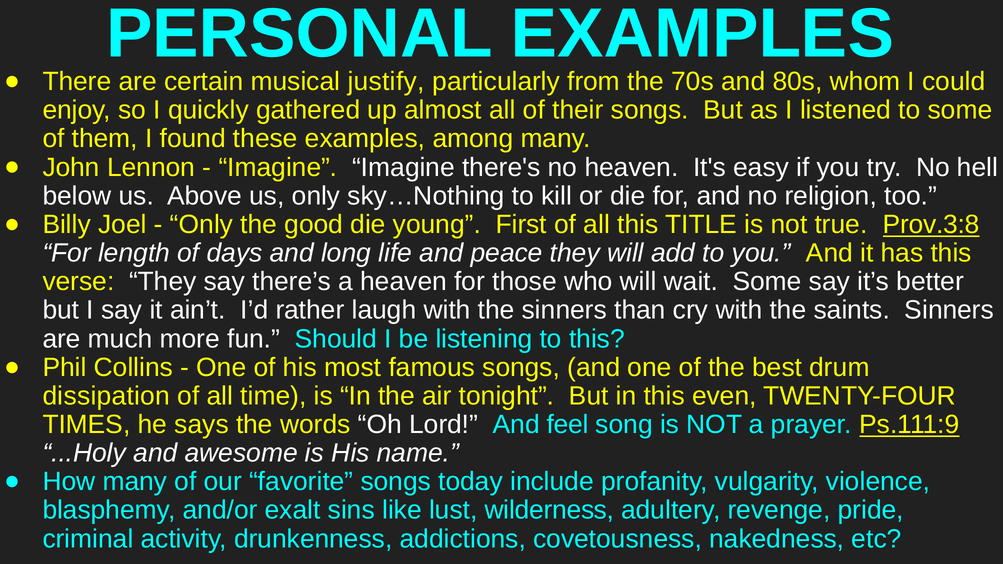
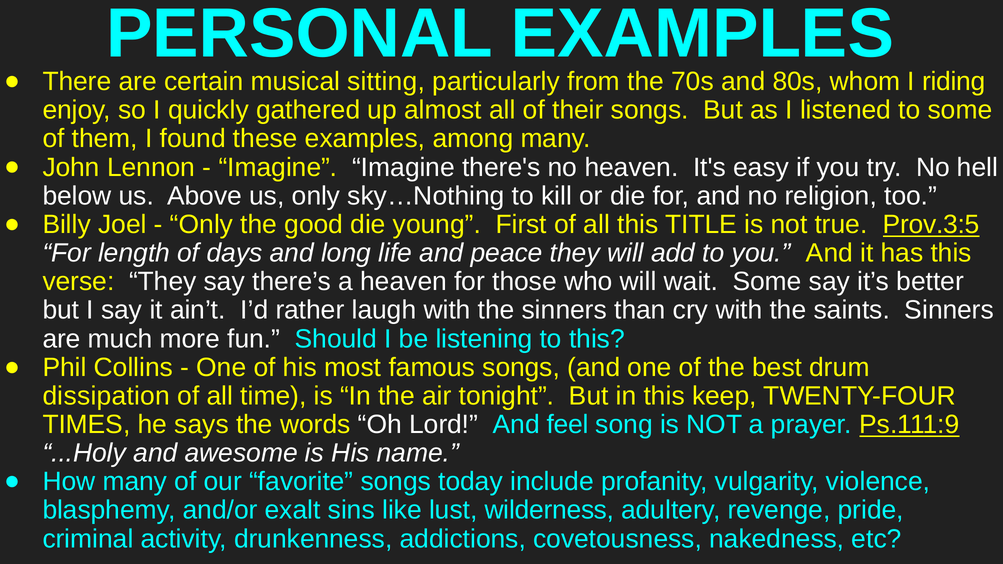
justify: justify -> sitting
could: could -> riding
Prov.3:8: Prov.3:8 -> Prov.3:5
even: even -> keep
